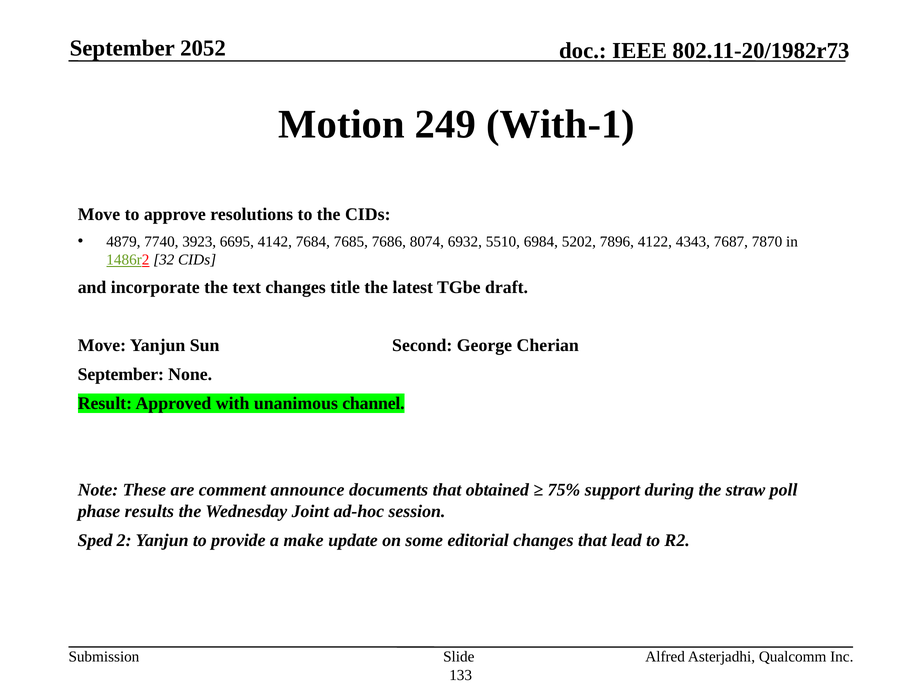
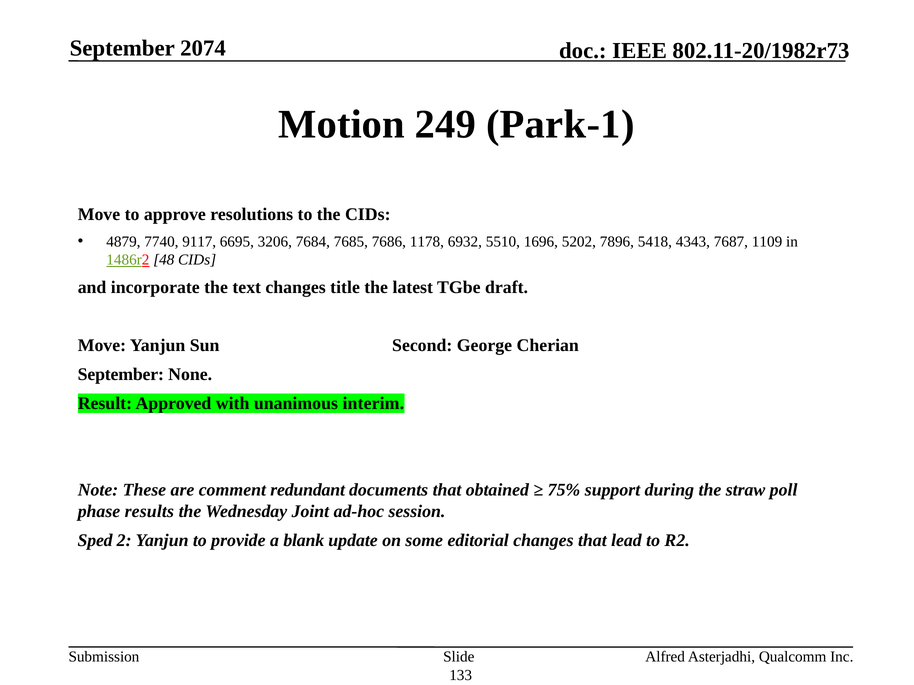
2052: 2052 -> 2074
With-1: With-1 -> Park-1
3923: 3923 -> 9117
4142: 4142 -> 3206
8074: 8074 -> 1178
6984: 6984 -> 1696
4122: 4122 -> 5418
7870: 7870 -> 1109
32: 32 -> 48
channel: channel -> interim
announce: announce -> redundant
make: make -> blank
